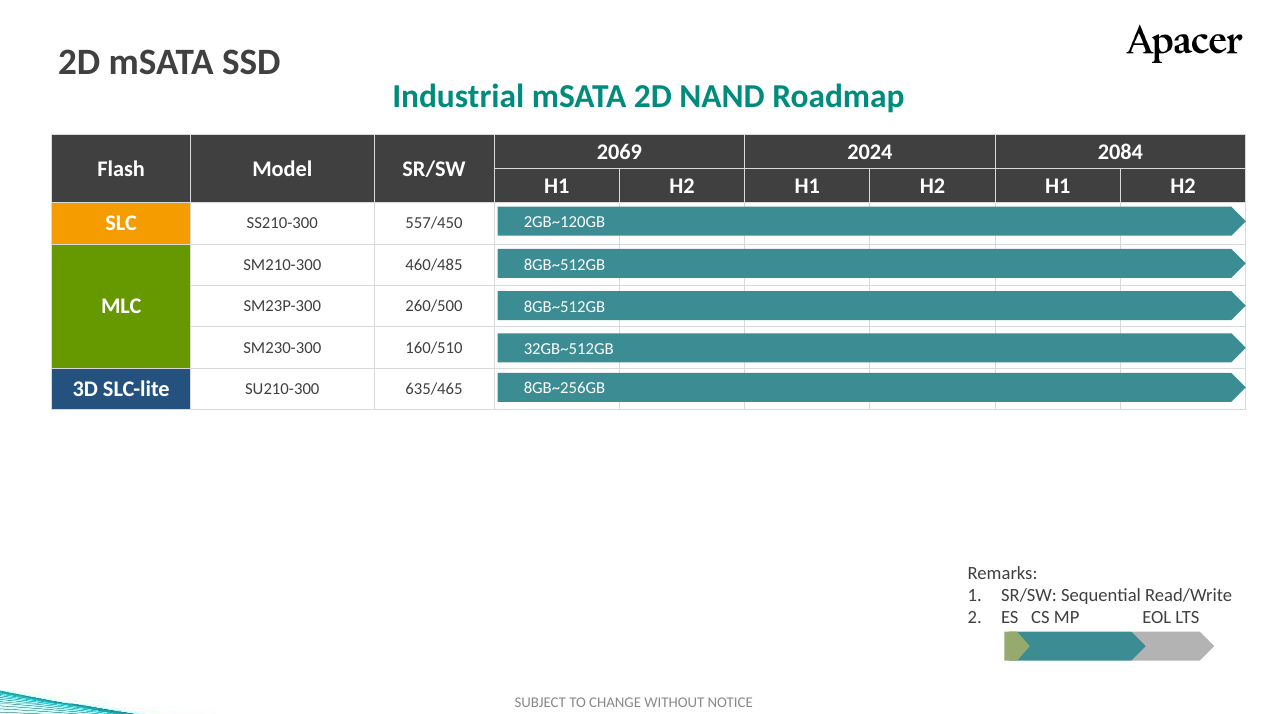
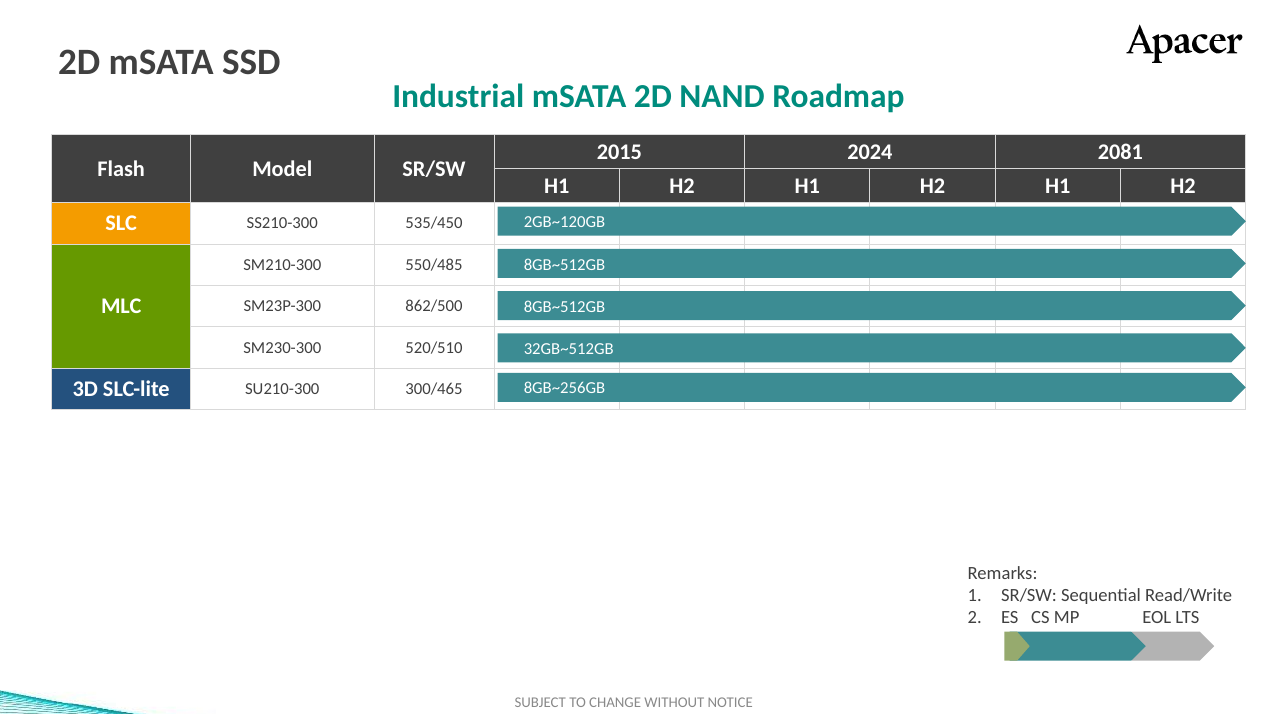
2069: 2069 -> 2015
2084: 2084 -> 2081
557/450: 557/450 -> 535/450
460/485: 460/485 -> 550/485
260/500: 260/500 -> 862/500
160/510: 160/510 -> 520/510
635/465: 635/465 -> 300/465
